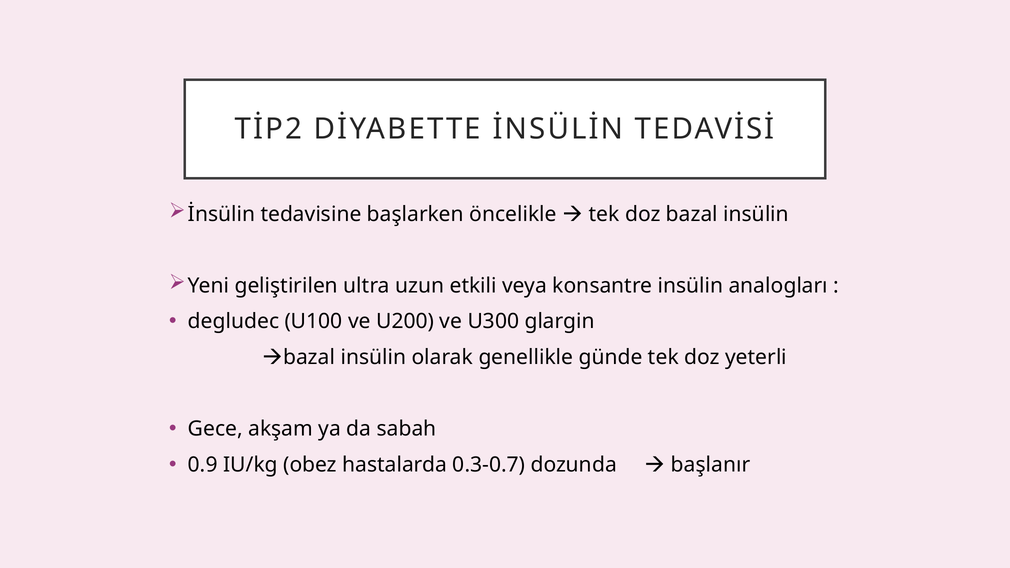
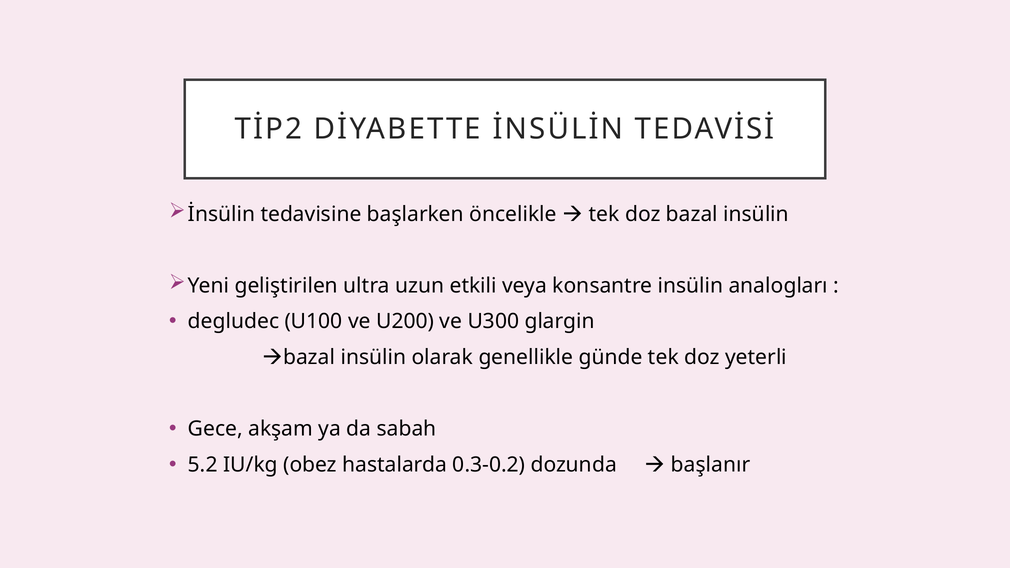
0.9: 0.9 -> 5.2
0.3-0.7: 0.3-0.7 -> 0.3-0.2
